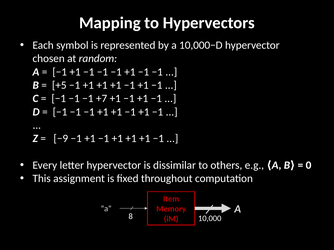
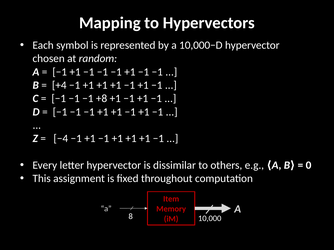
+5: +5 -> +4
+7: +7 -> +8
−9: −9 -> −4
